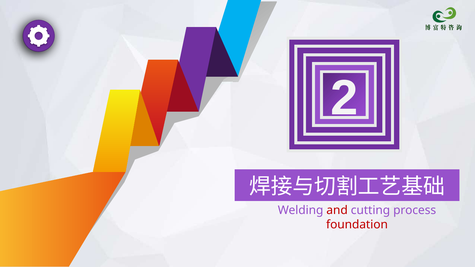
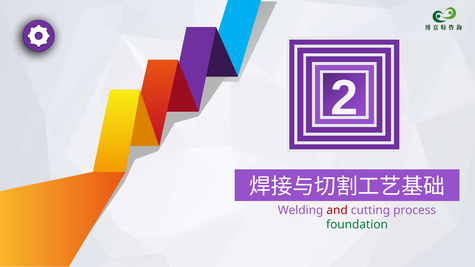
foundation colour: red -> green
